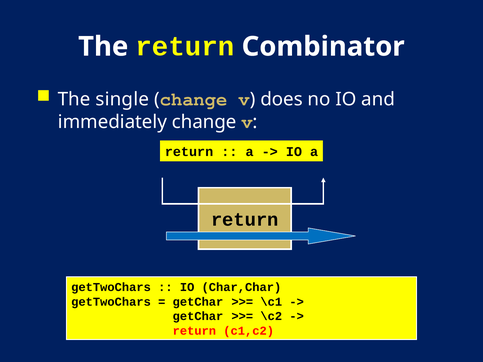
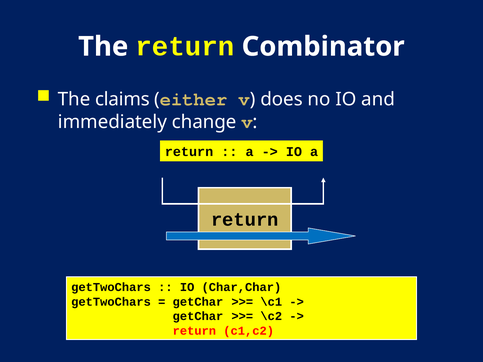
single: single -> claims
change at (194, 100): change -> either
